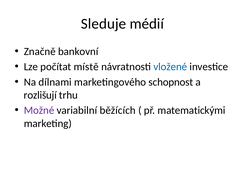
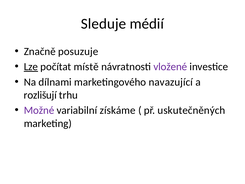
bankovní: bankovní -> posuzuje
Lze underline: none -> present
vložené colour: blue -> purple
schopnost: schopnost -> navazující
běžících: běžících -> získáme
matematickými: matematickými -> uskutečněných
